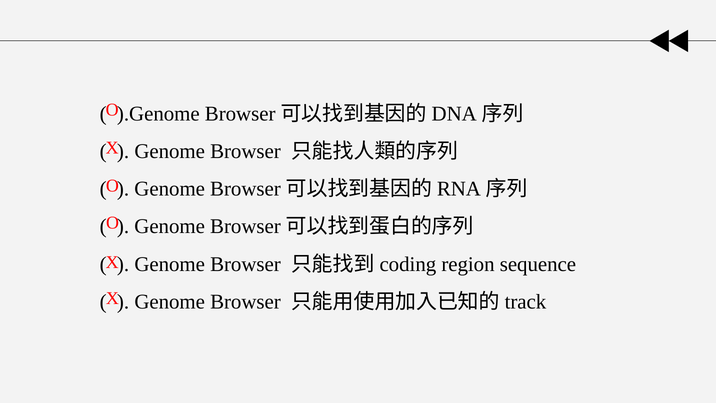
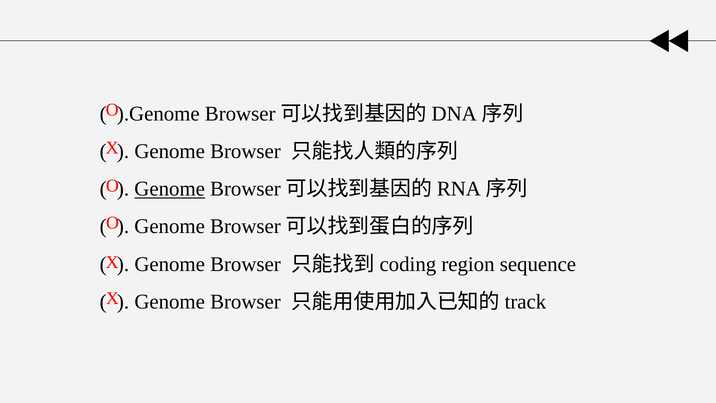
Genome at (170, 189) underline: none -> present
